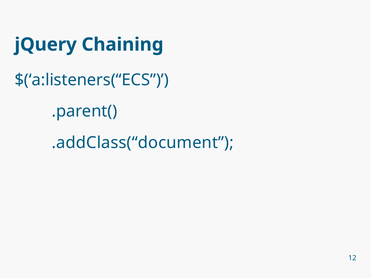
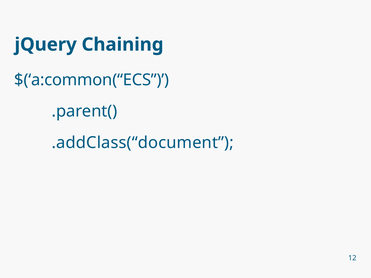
$(‘a:listeners(“ECS: $(‘a:listeners(“ECS -> $(‘a:common(“ECS
